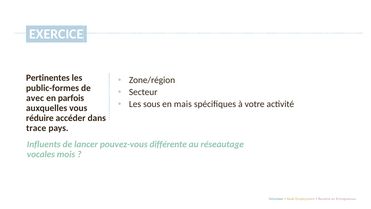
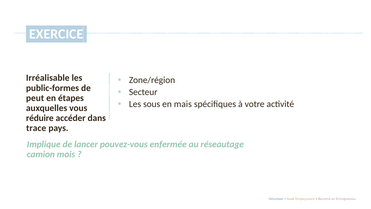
Pertinentes: Pertinentes -> Irréalisable
avec: avec -> peut
parfois: parfois -> étapes
Influents: Influents -> Implique
différente: différente -> enfermée
vocales: vocales -> camion
